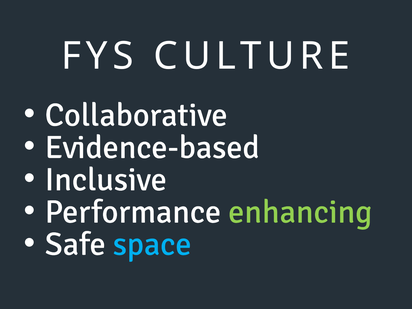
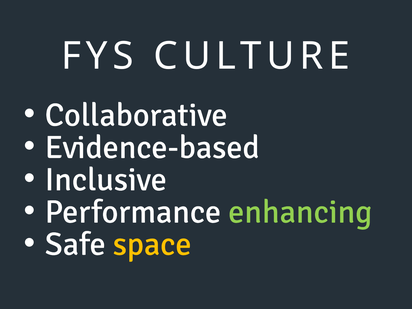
space colour: light blue -> yellow
